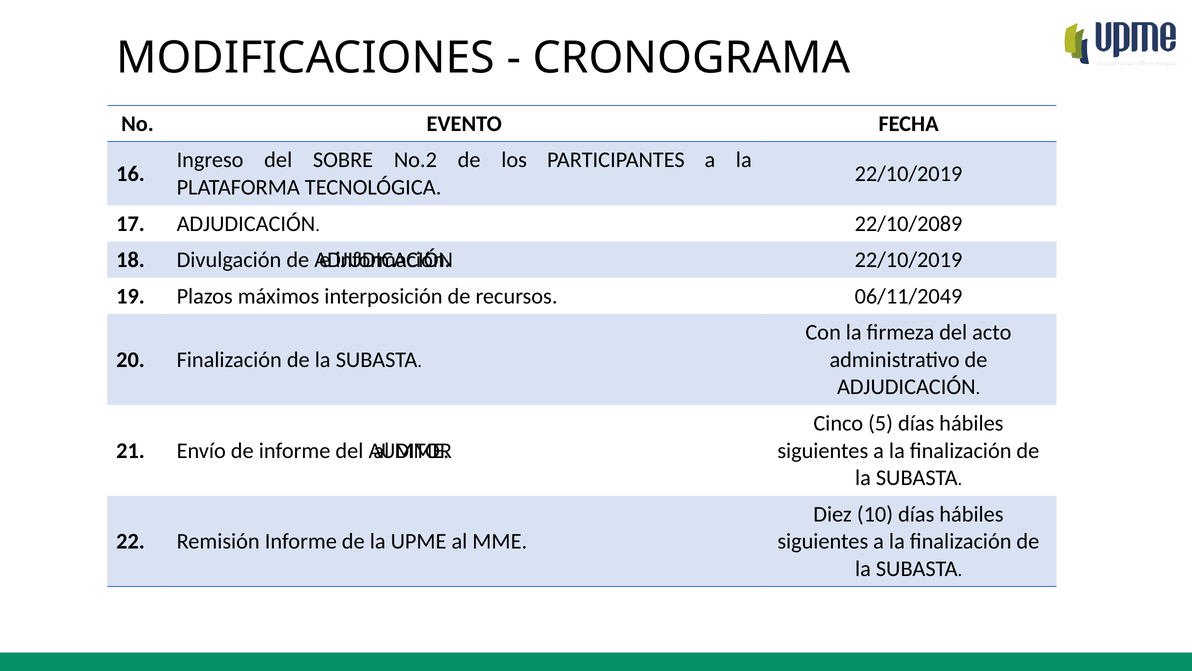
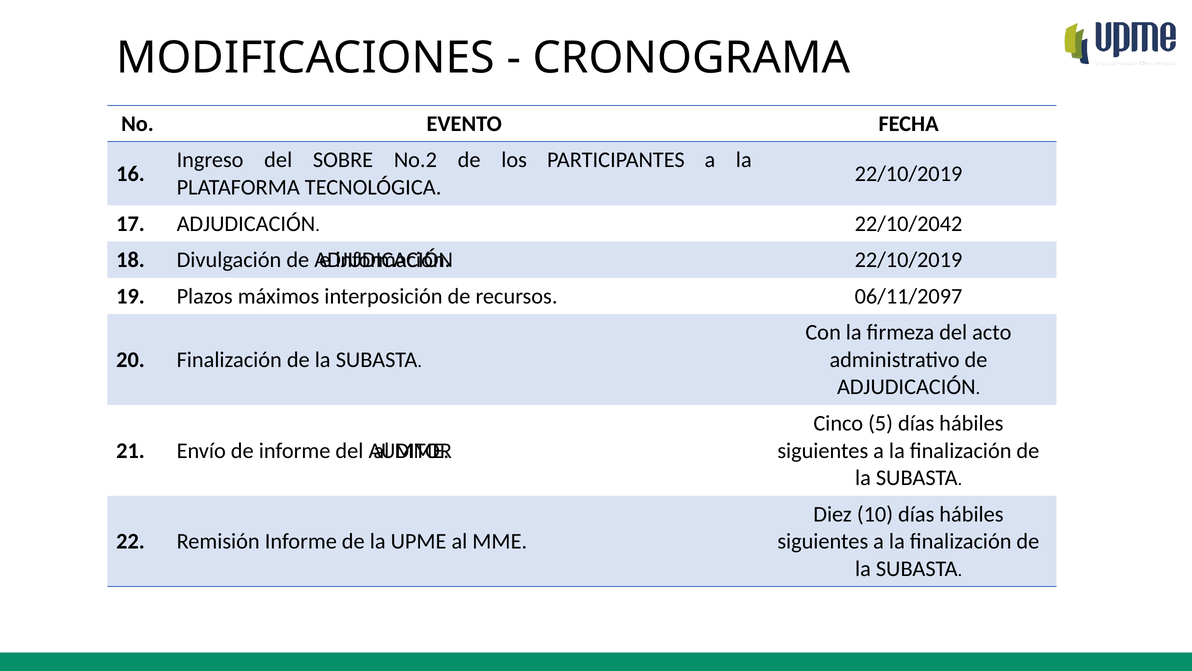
22/10/2089: 22/10/2089 -> 22/10/2042
06/11/2049: 06/11/2049 -> 06/11/2097
